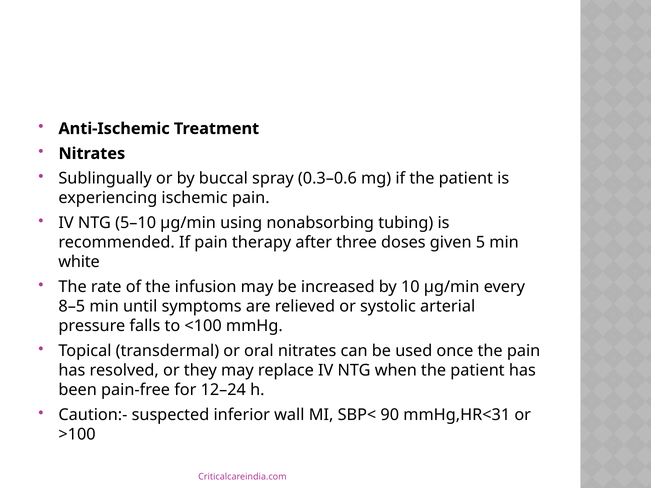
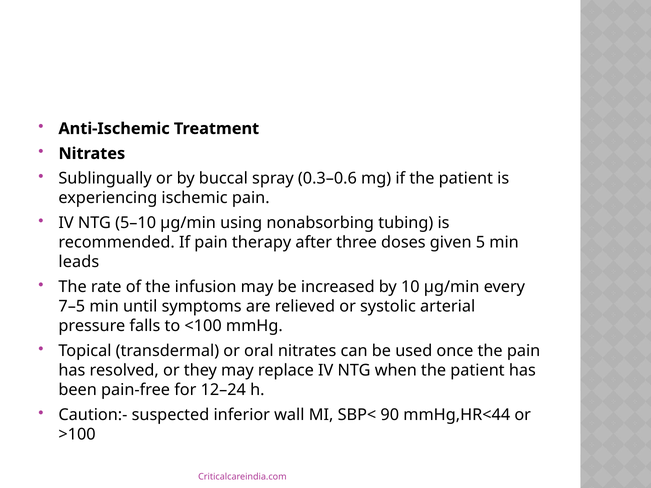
white: white -> leads
8–5: 8–5 -> 7–5
mmHg,HR<31: mmHg,HR<31 -> mmHg,HR<44
